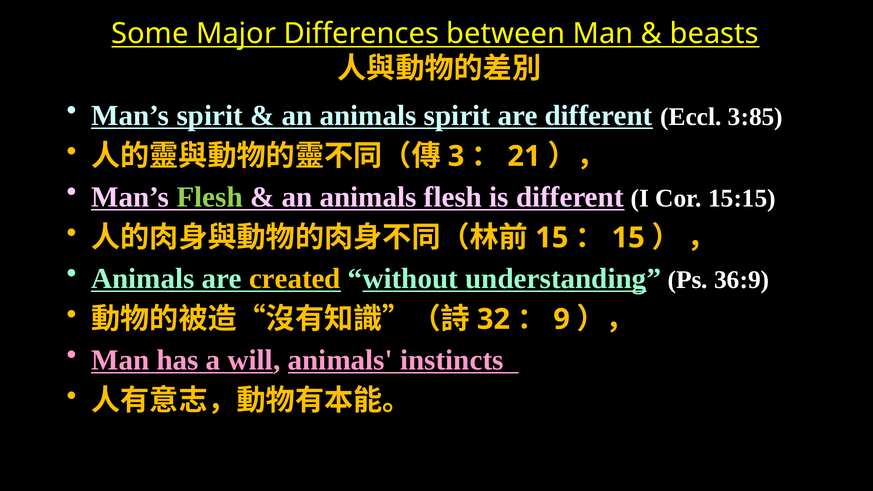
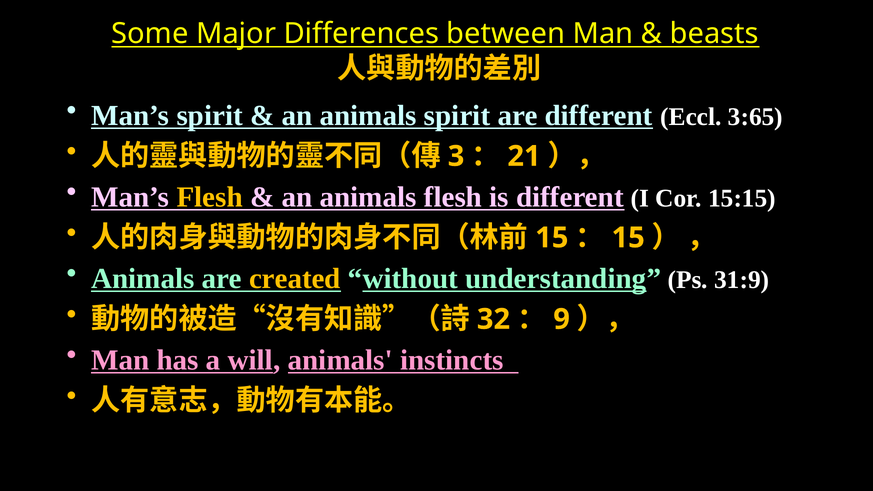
3:85: 3:85 -> 3:65
Flesh at (210, 197) colour: light green -> yellow
36:9: 36:9 -> 31:9
